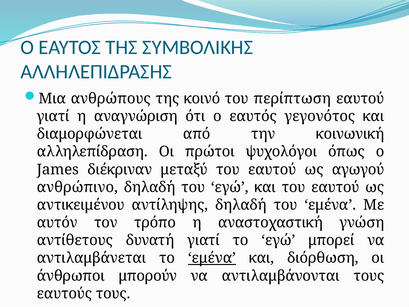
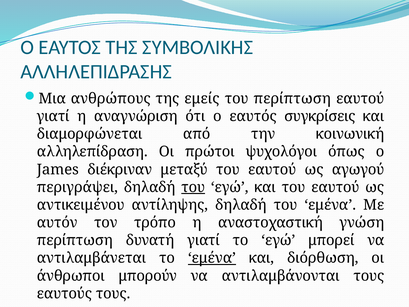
κοινό: κοινό -> εμείς
γεγονότος: γεγονότος -> συγκρίσεις
ανθρώπινο: ανθρώπινο -> περιγράψει
του at (193, 187) underline: none -> present
αντίθετους at (75, 240): αντίθετους -> περίπτωση
